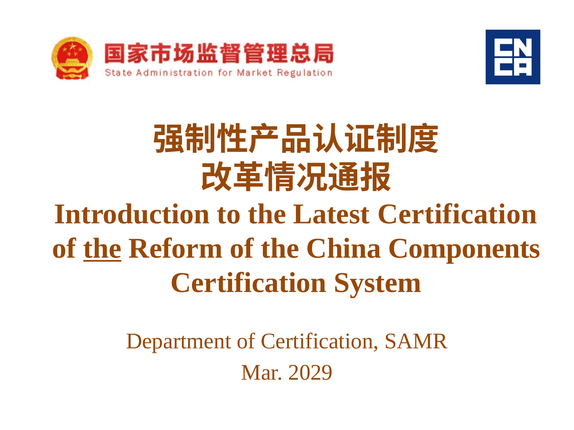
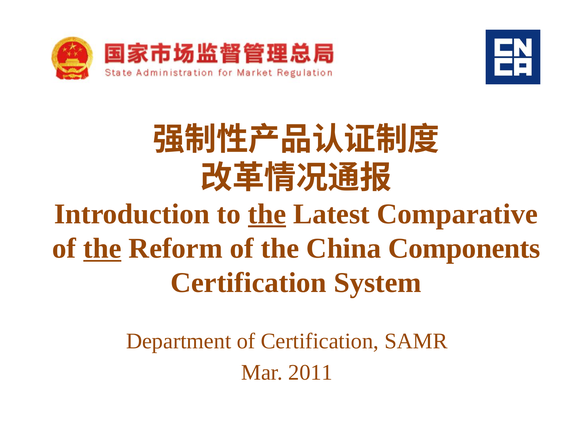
the at (267, 214) underline: none -> present
Latest Certification: Certification -> Comparative
2029: 2029 -> 2011
